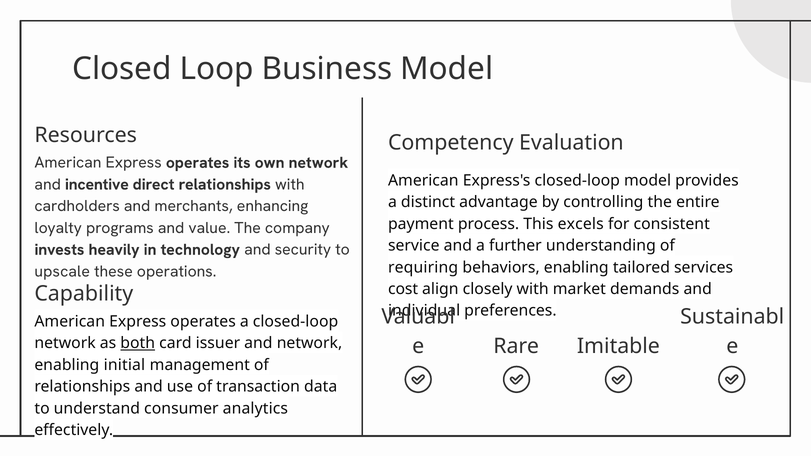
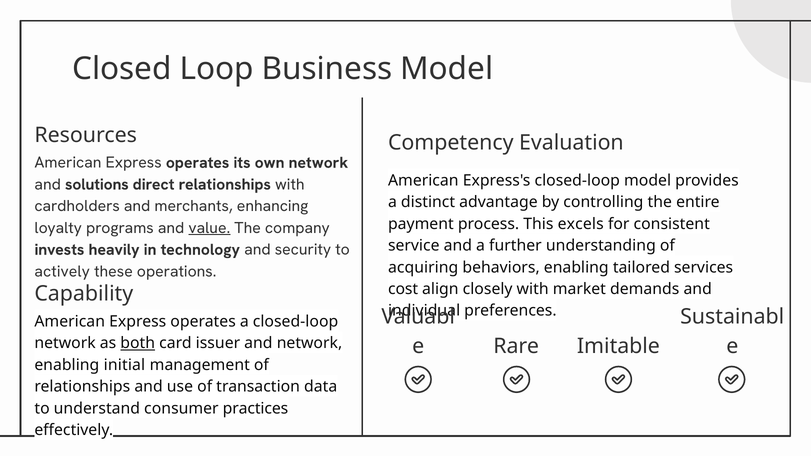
incentive: incentive -> solutions
value underline: none -> present
requiring: requiring -> acquiring
upscale: upscale -> actively
analytics: analytics -> practices
